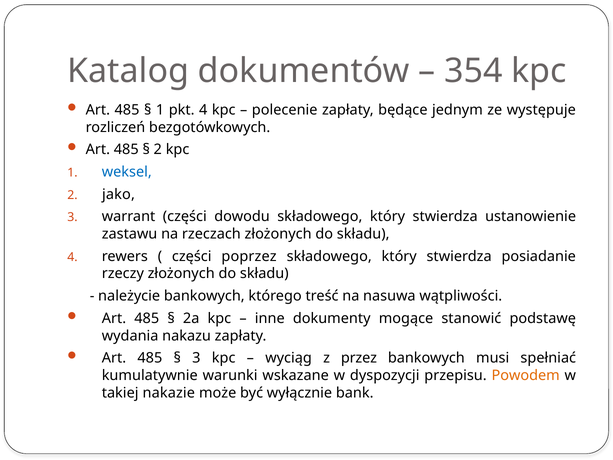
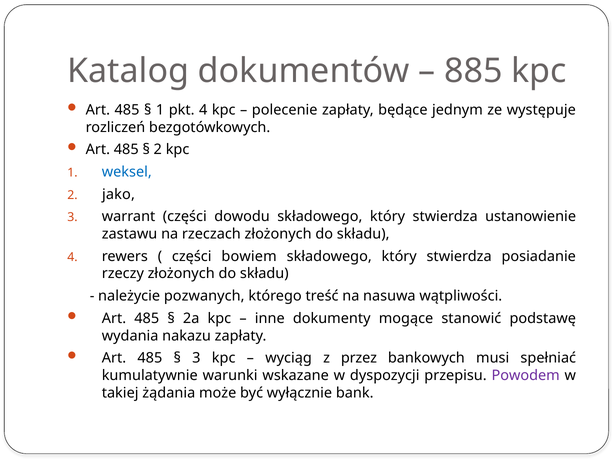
354: 354 -> 885
poprzez: poprzez -> bowiem
należycie bankowych: bankowych -> pozwanych
Powodem colour: orange -> purple
nakazie: nakazie -> żądania
